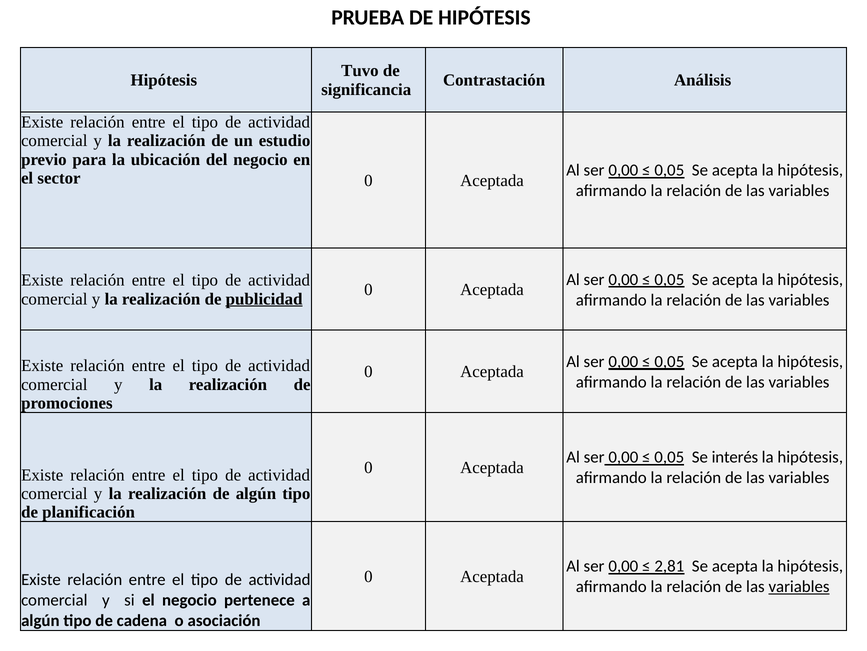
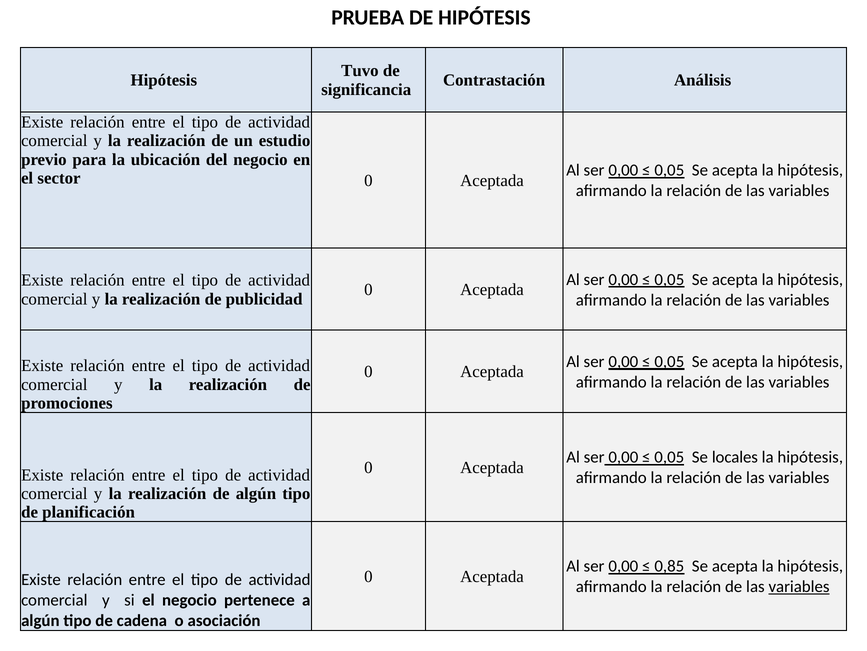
publicidad underline: present -> none
interés: interés -> locales
2,81: 2,81 -> 0,85
